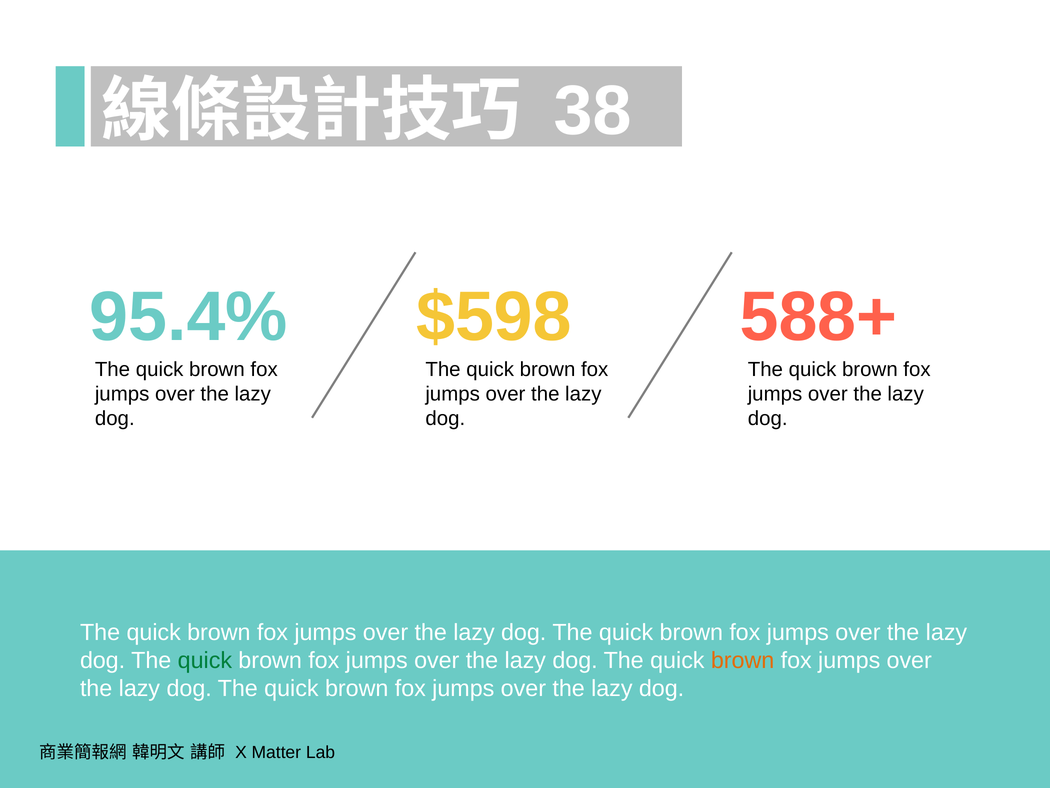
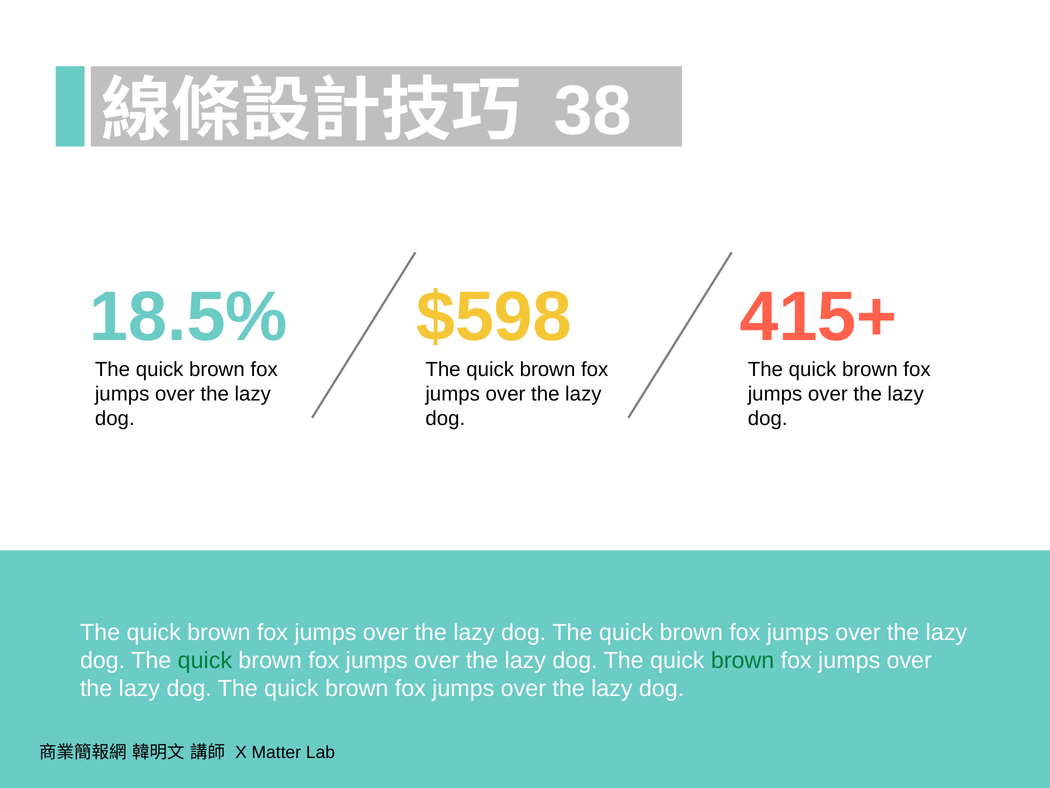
95.4%: 95.4% -> 18.5%
588+: 588+ -> 415+
brown at (743, 660) colour: orange -> green
